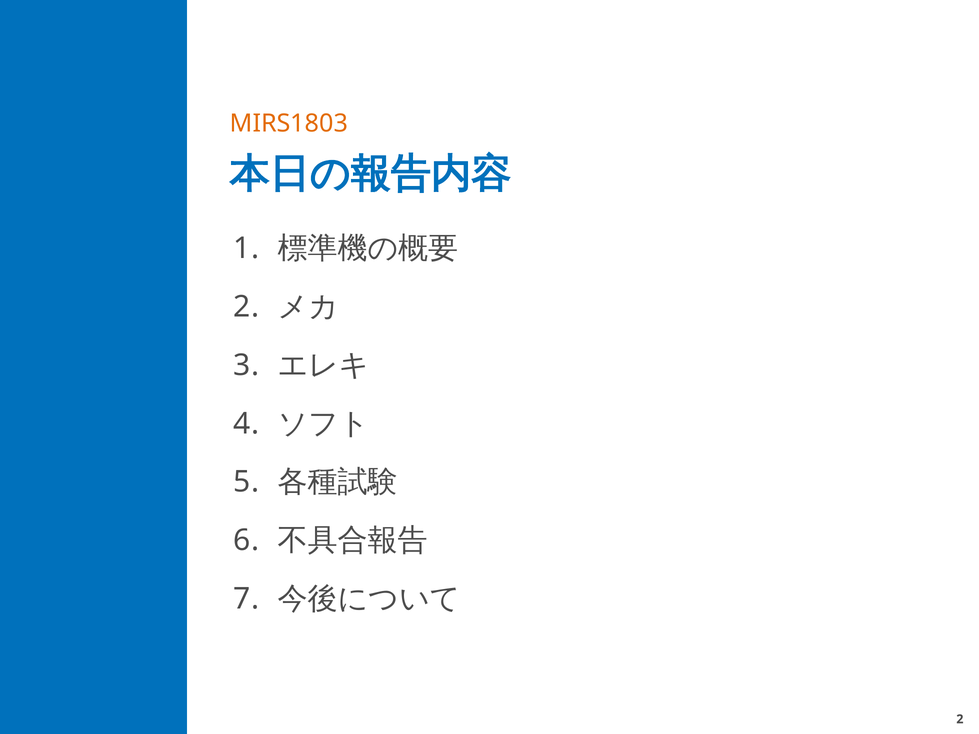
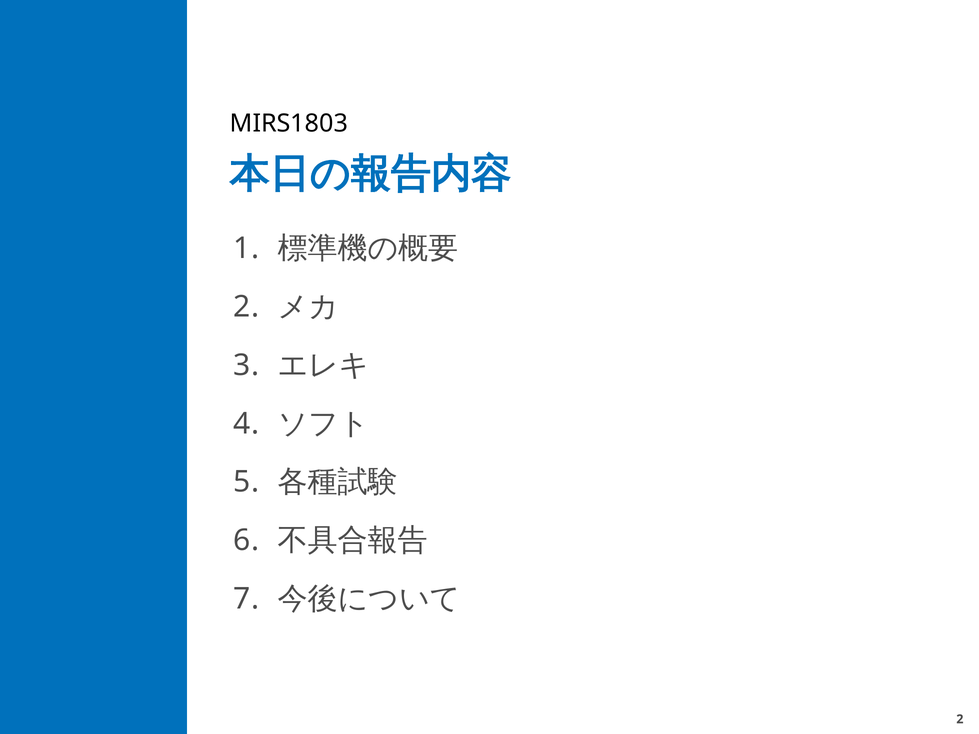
MIRS1803 colour: orange -> black
